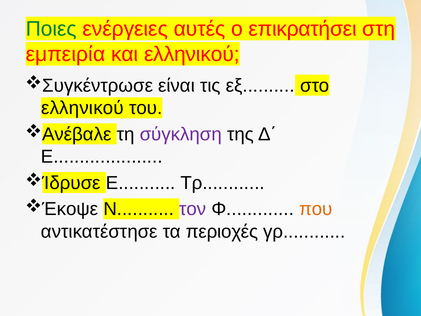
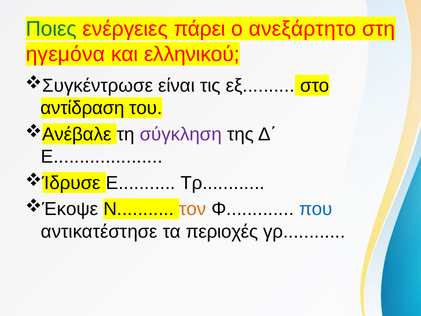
αυτές: αυτές -> πάρει
επικρατήσει: επικρατήσει -> ανεξάρτητο
εμπειρία: εμπειρία -> ηγεμόνα
ελληνικού at (82, 108): ελληνικού -> αντίδραση
τον colour: purple -> orange
που colour: orange -> blue
